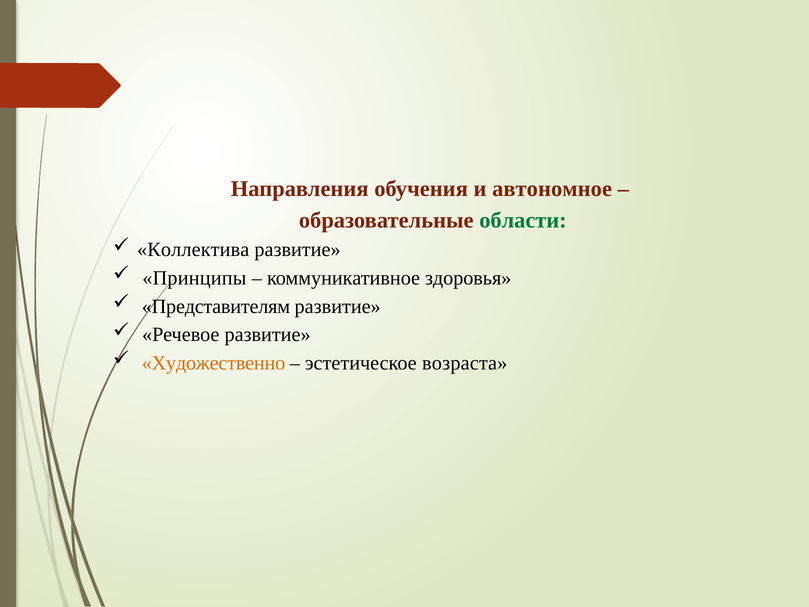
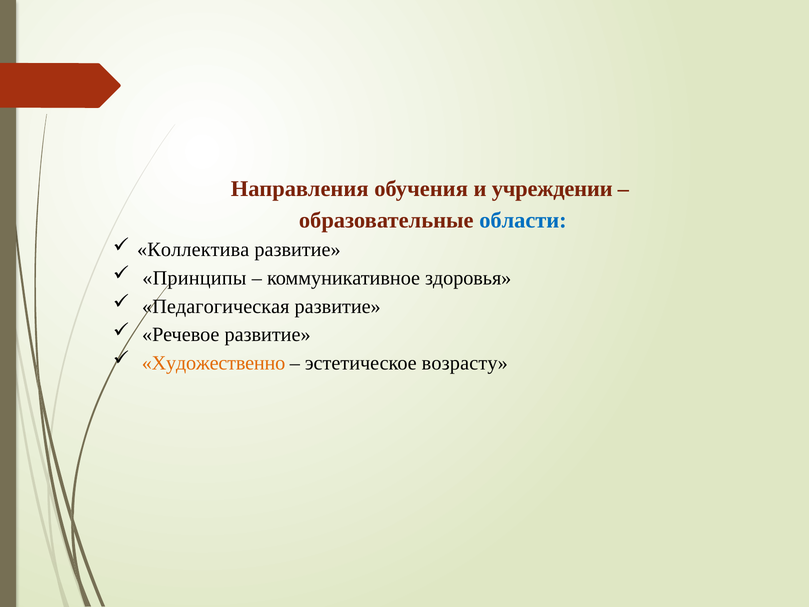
автономное: автономное -> учреждении
области colour: green -> blue
Представителям: Представителям -> Педагогическая
возраста: возраста -> возрасту
